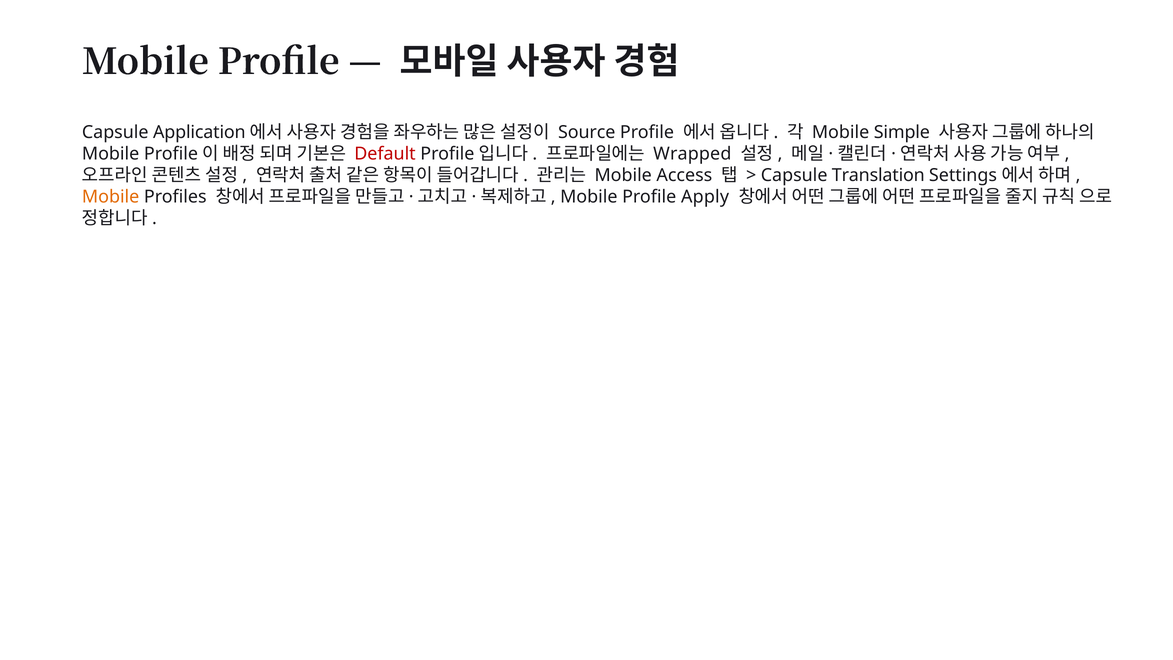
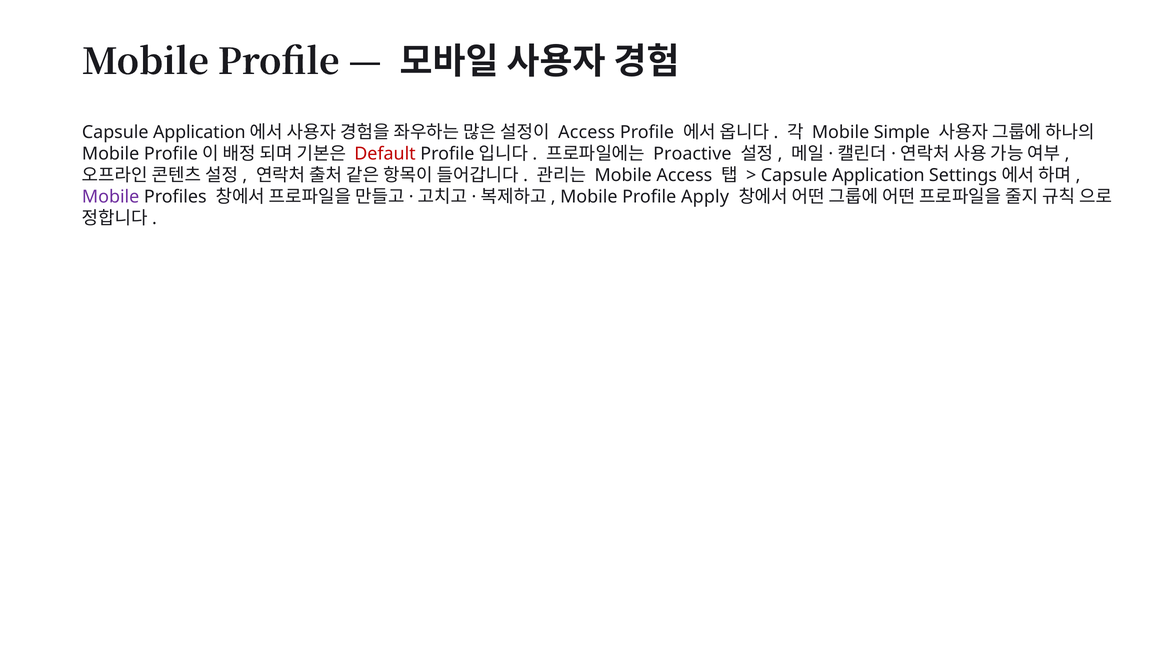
Source at (587, 132): Source -> Access
Wrapped: Wrapped -> Proactive
Translation at (878, 175): Translation -> Application
Mobile at (111, 197) colour: orange -> purple
